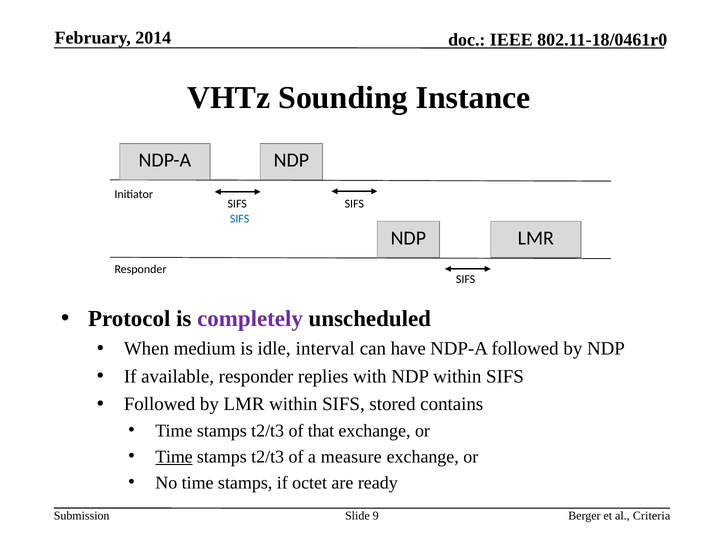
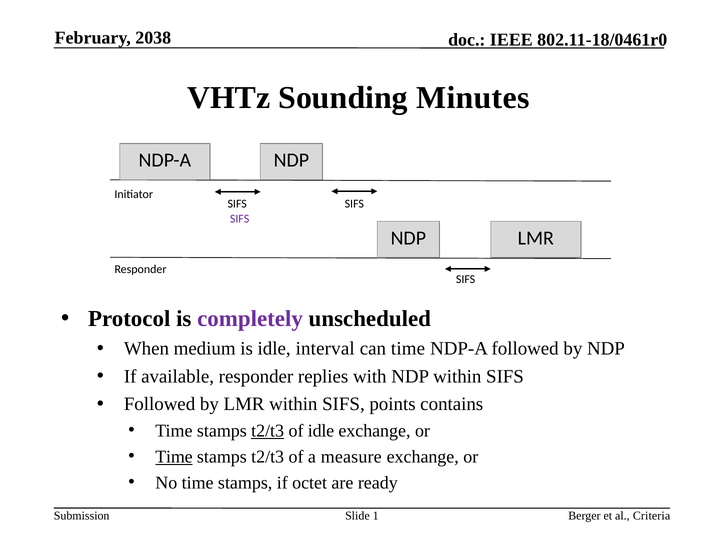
2014: 2014 -> 2038
Instance: Instance -> Minutes
SIFS at (240, 219) colour: blue -> purple
can have: have -> time
stored: stored -> points
t2/t3 at (268, 431) underline: none -> present
of that: that -> idle
9: 9 -> 1
